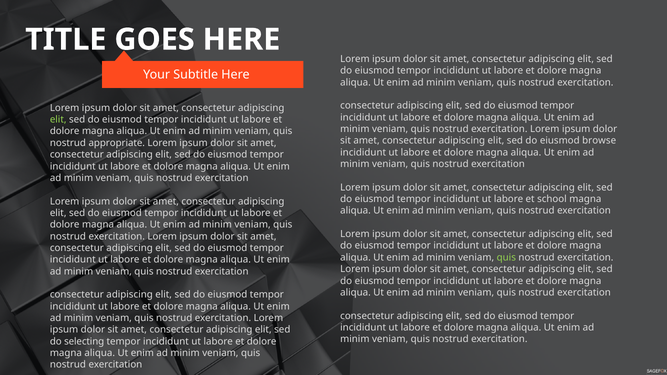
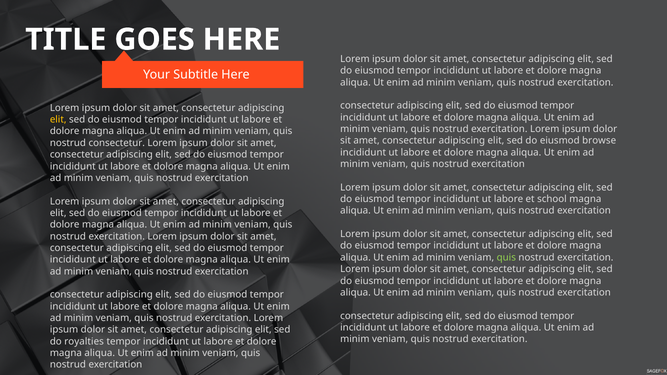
elit at (58, 120) colour: light green -> yellow
nostrud appropriate: appropriate -> consectetur
selecting: selecting -> royalties
